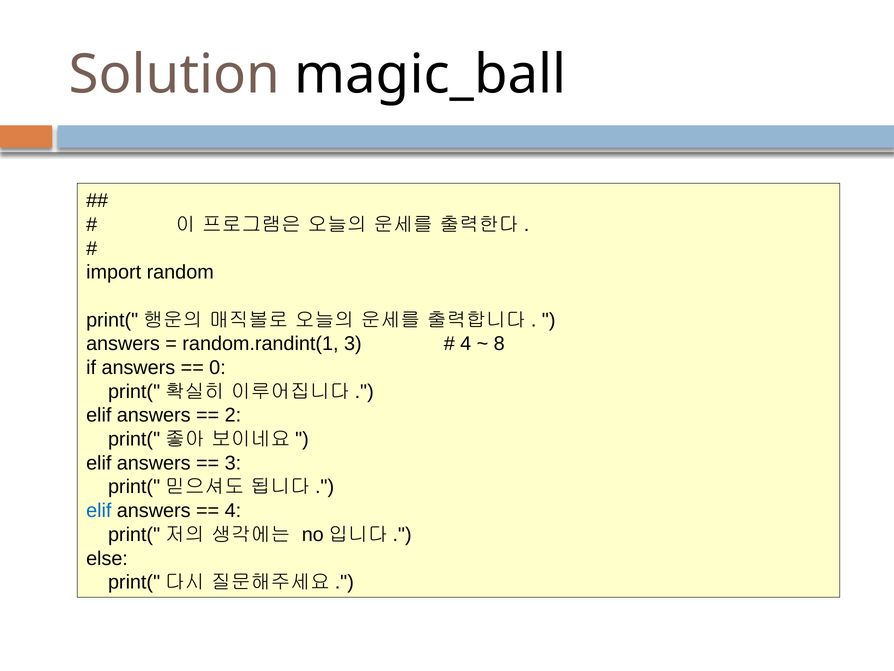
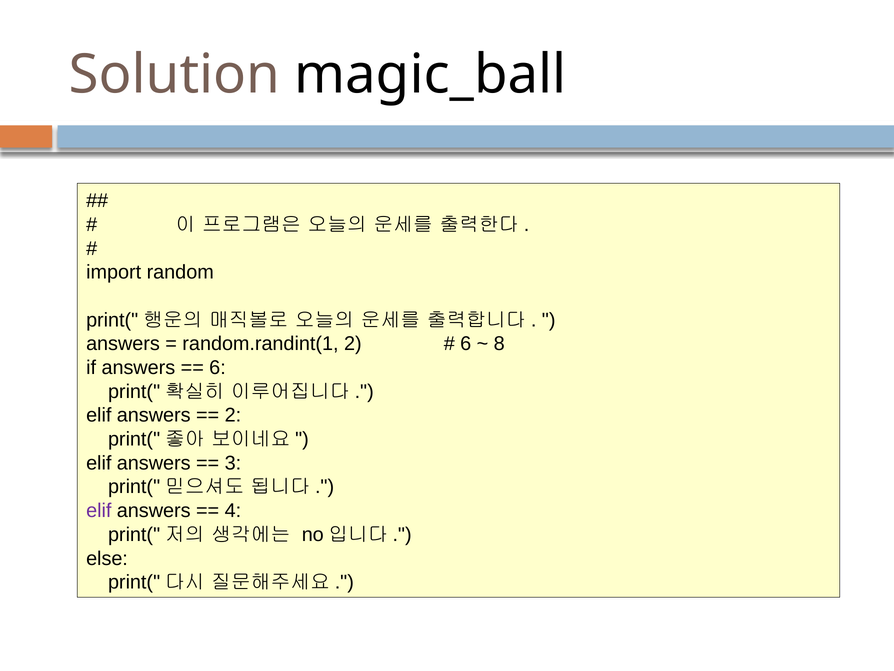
random.randint(1 3: 3 -> 2
4 at (466, 344): 4 -> 6
0 at (217, 367): 0 -> 6
elif at (99, 510) colour: blue -> purple
